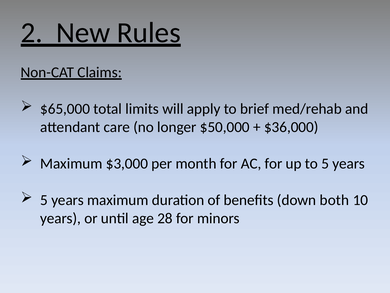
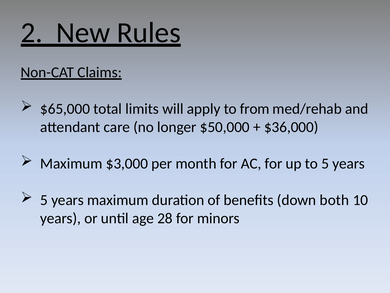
brief: brief -> from
